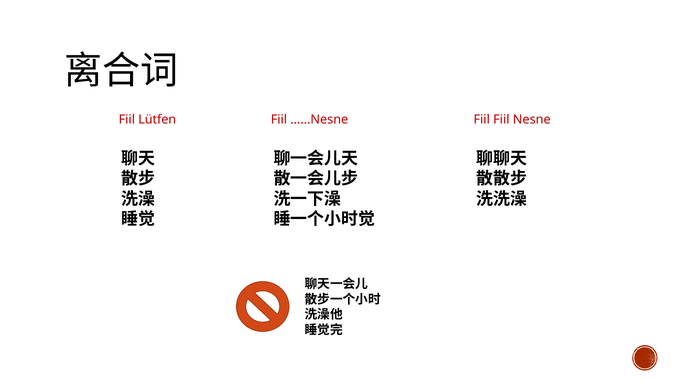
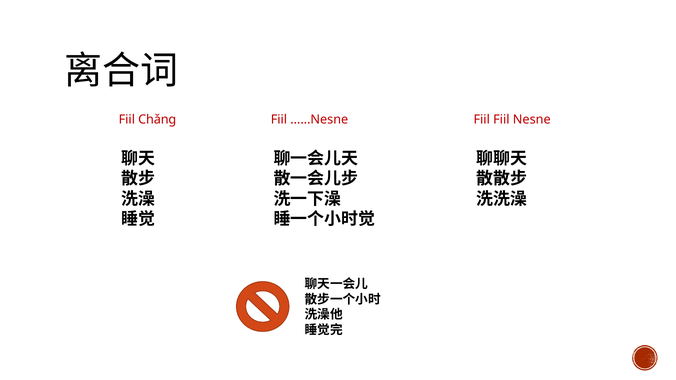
Lütfen: Lütfen -> Chǎng
